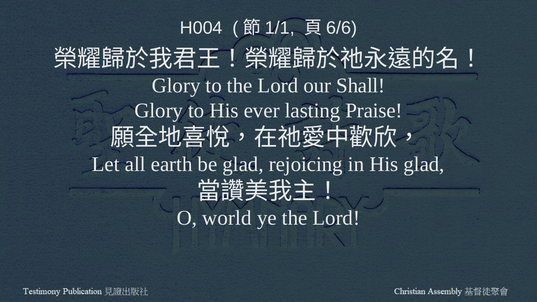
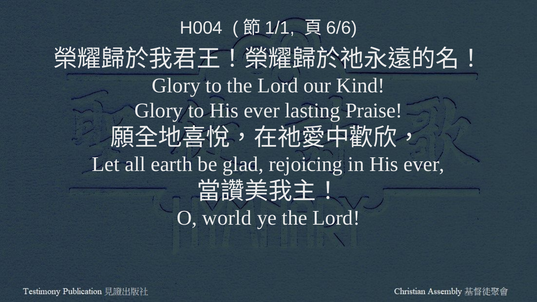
Shall: Shall -> Kind
in His glad: glad -> ever
